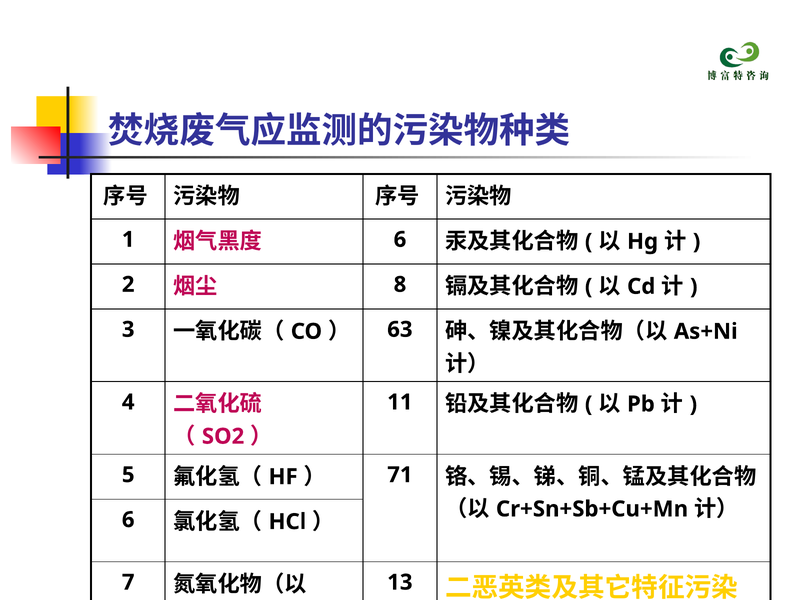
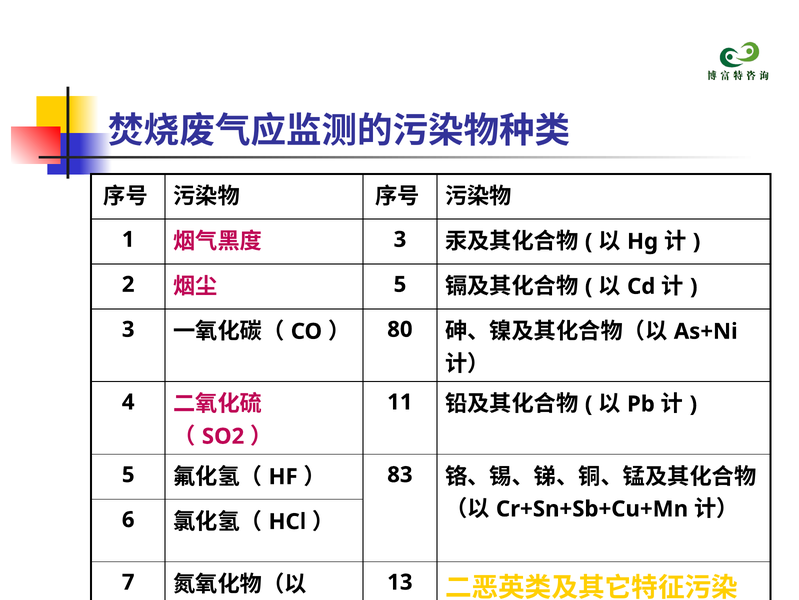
6 at (400, 239): 6 -> 3
8 at (400, 284): 8 -> 5
63: 63 -> 80
71: 71 -> 83
